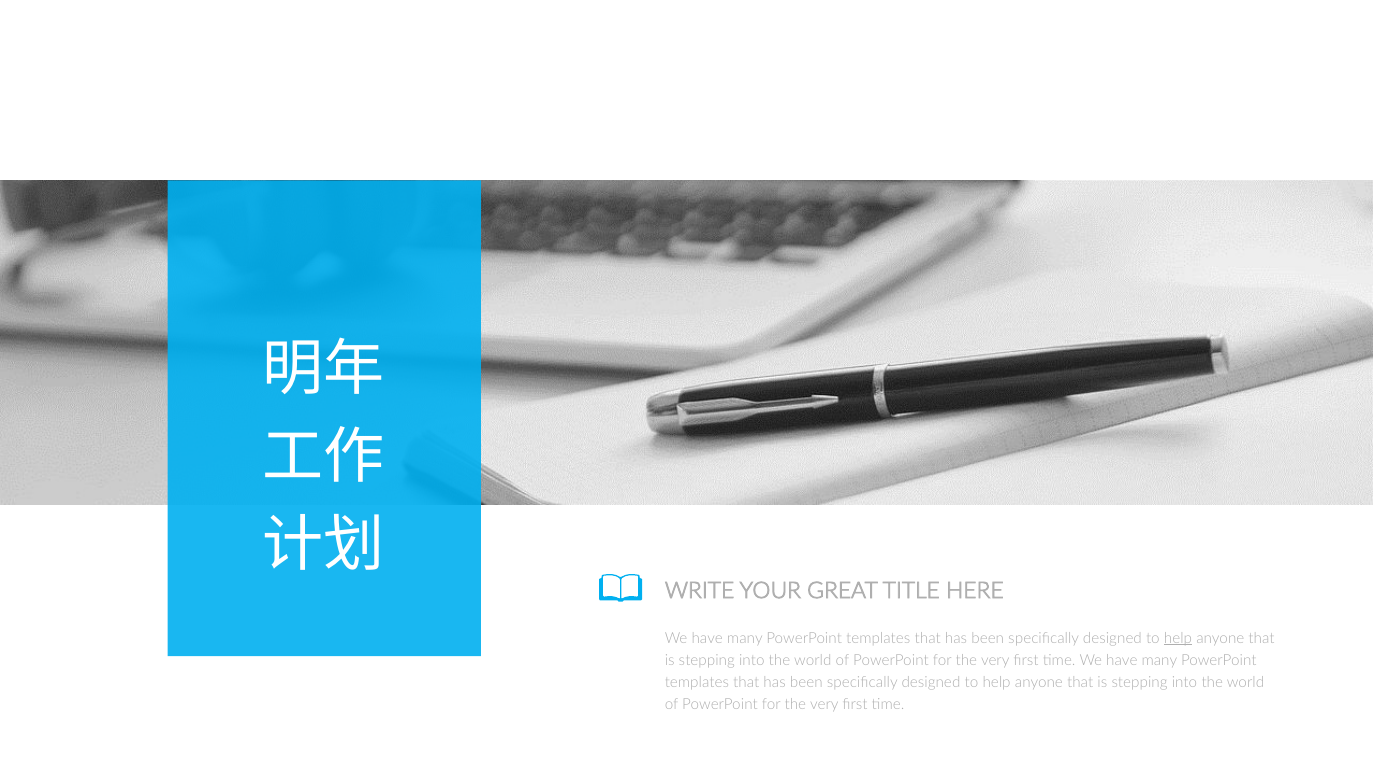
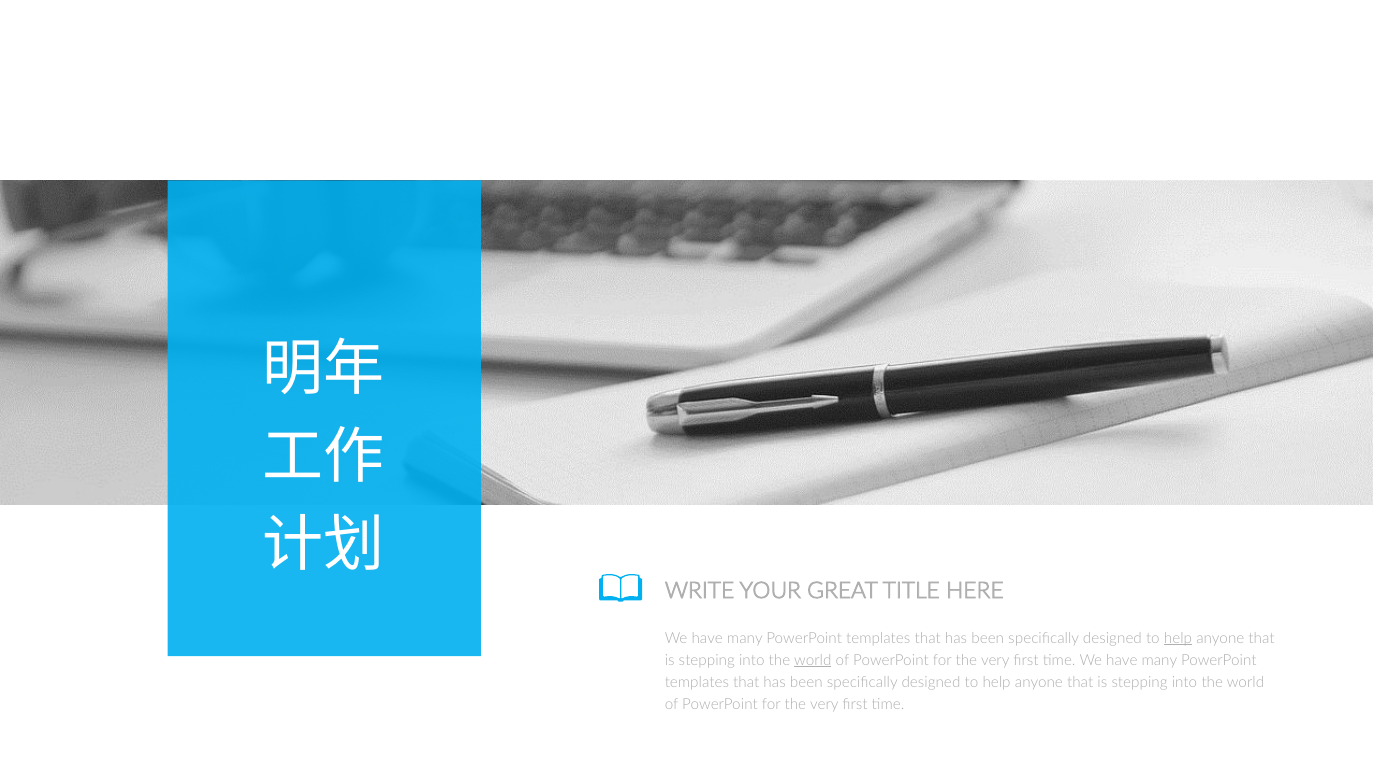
world at (813, 661) underline: none -> present
